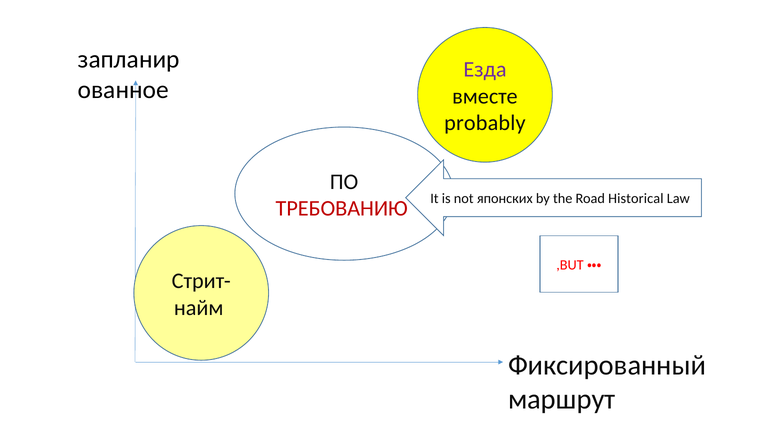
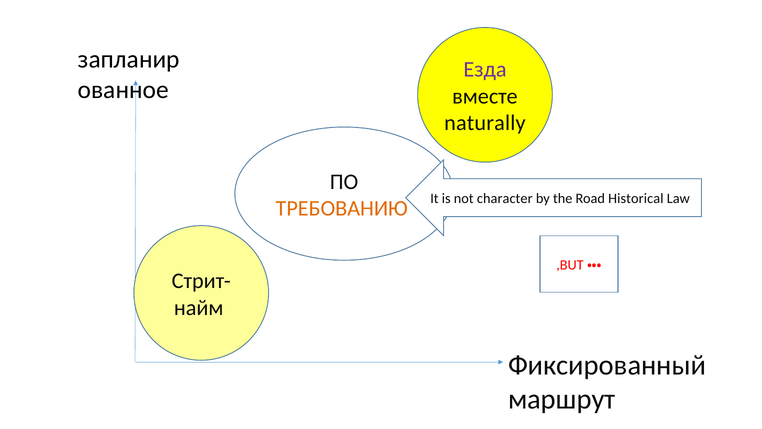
probably: probably -> naturally
ТРЕБОВАНИЮ colour: red -> orange
японских: японских -> character
